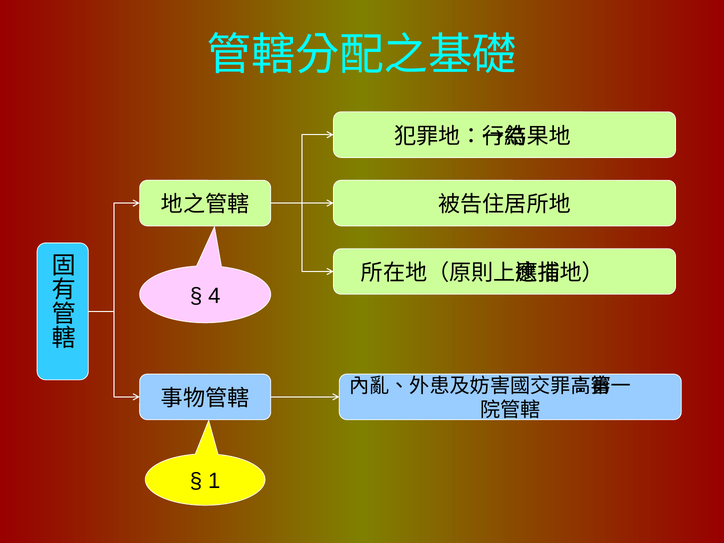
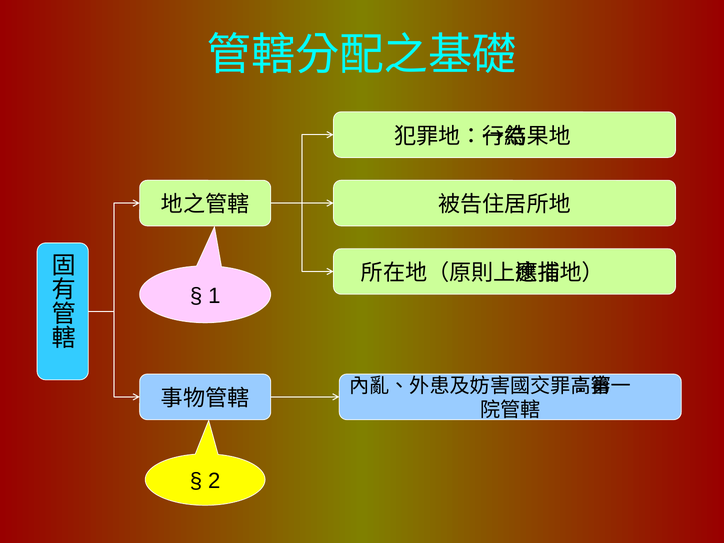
4: 4 -> 1
1: 1 -> 2
